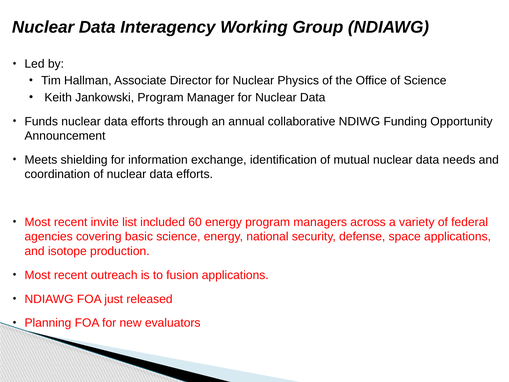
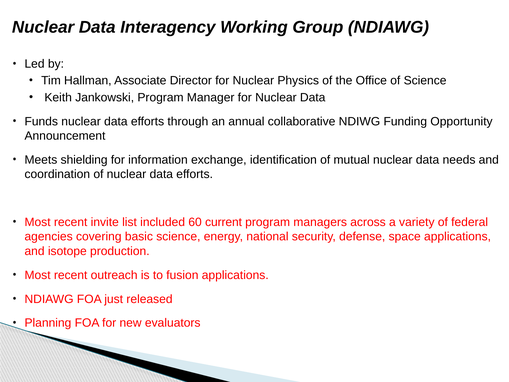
60 energy: energy -> current
